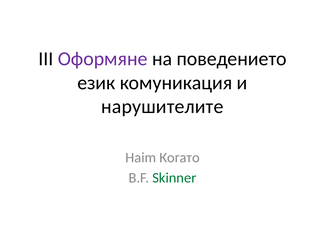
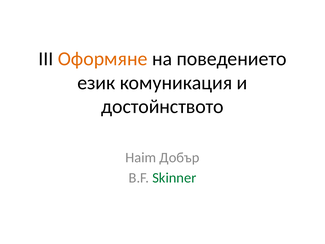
Оформяне colour: purple -> orange
нарушителите: нарушителите -> достойнството
Когато: Когато -> Добър
